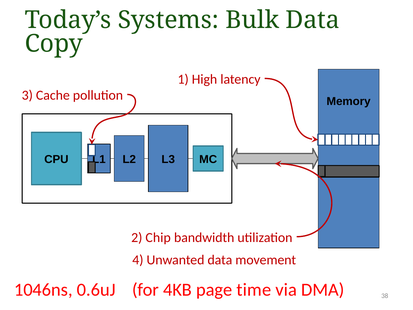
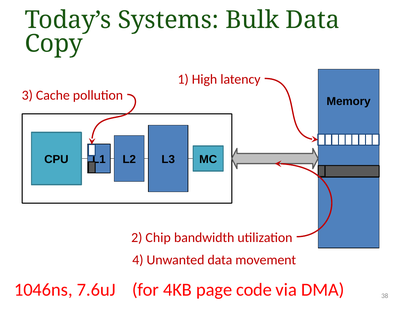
0.6uJ: 0.6uJ -> 7.6uJ
time: time -> code
